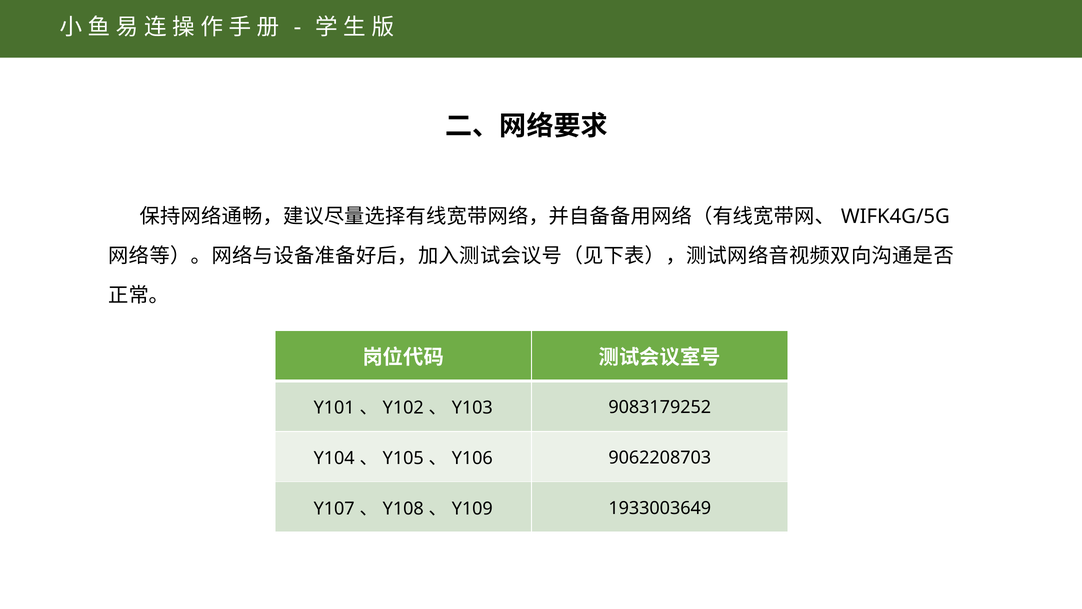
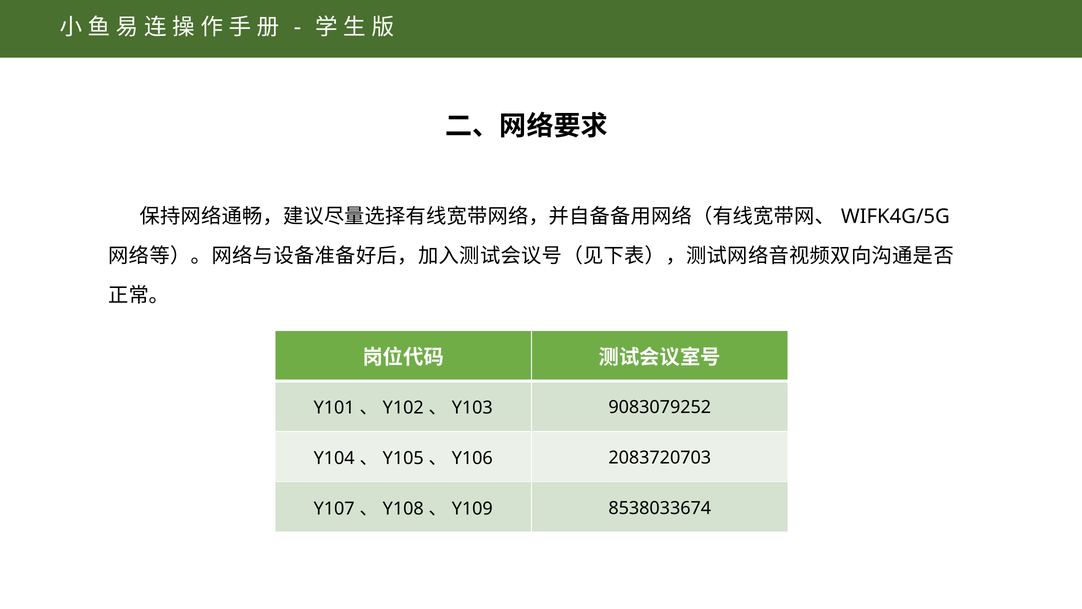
9083179252: 9083179252 -> 9083079252
9062208703: 9062208703 -> 2083720703
1933003649: 1933003649 -> 8538033674
